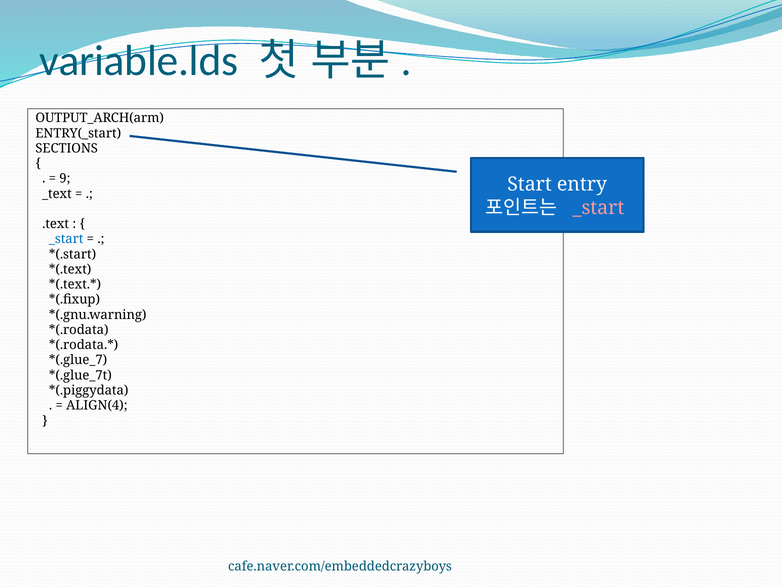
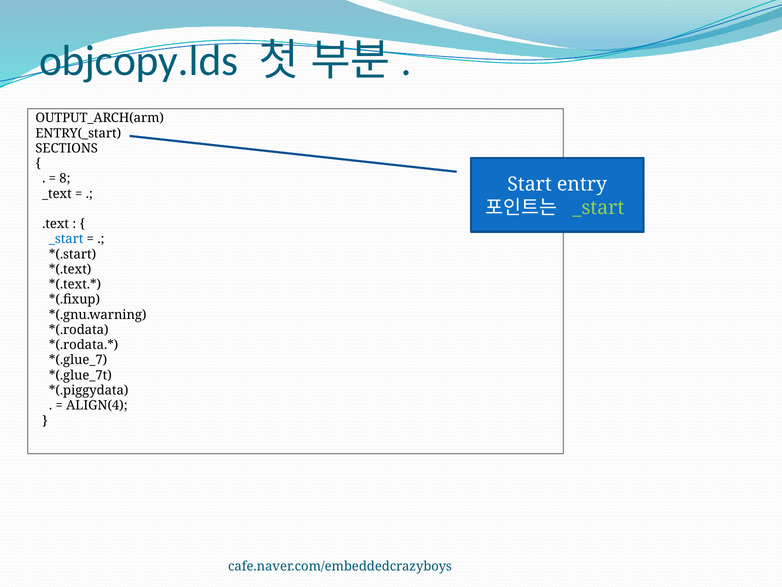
variable.lds: variable.lds -> objcopy.lds
9: 9 -> 8
_start at (598, 208) colour: pink -> light green
